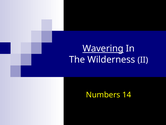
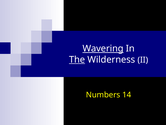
The underline: none -> present
